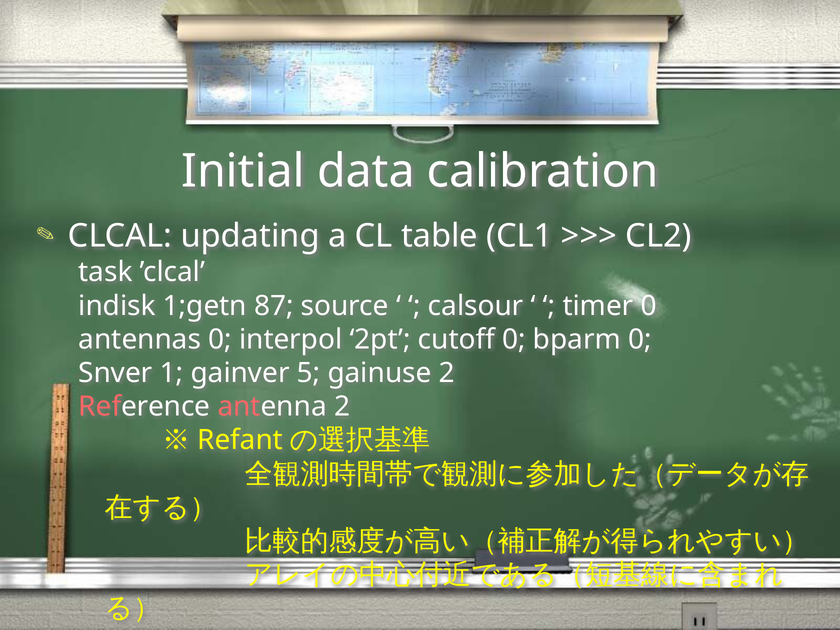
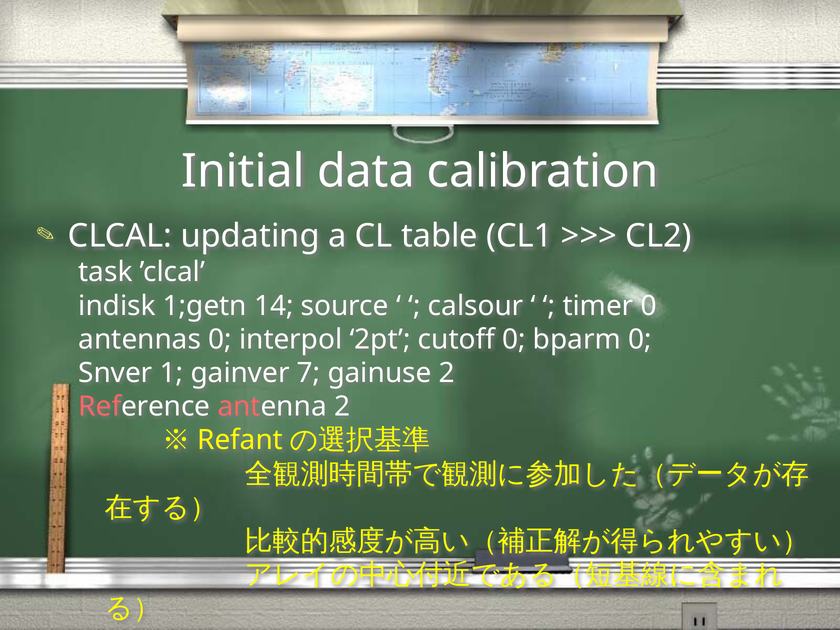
87: 87 -> 14
5: 5 -> 7
